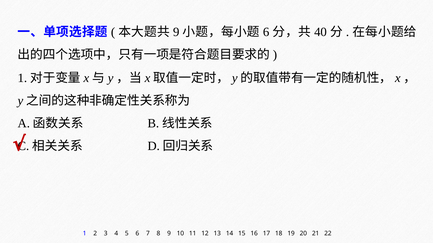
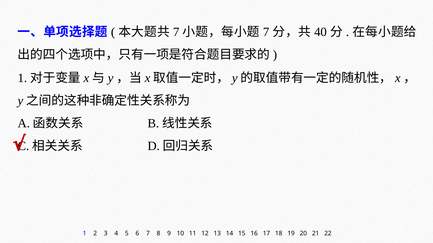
9 at (176, 32): 9 -> 7
6 at (266, 32): 6 -> 7
